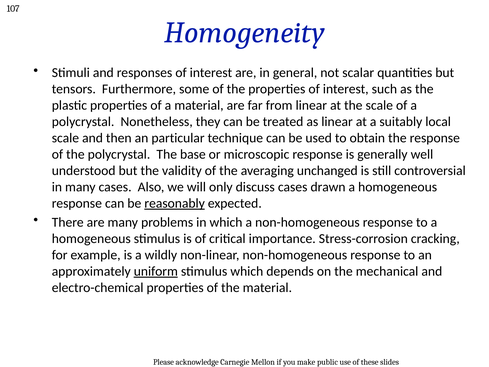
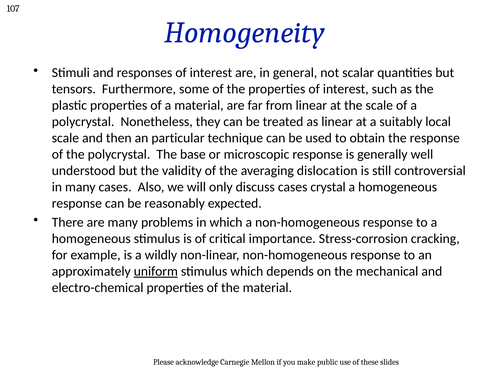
unchanged: unchanged -> dislocation
drawn: drawn -> crystal
reasonably underline: present -> none
